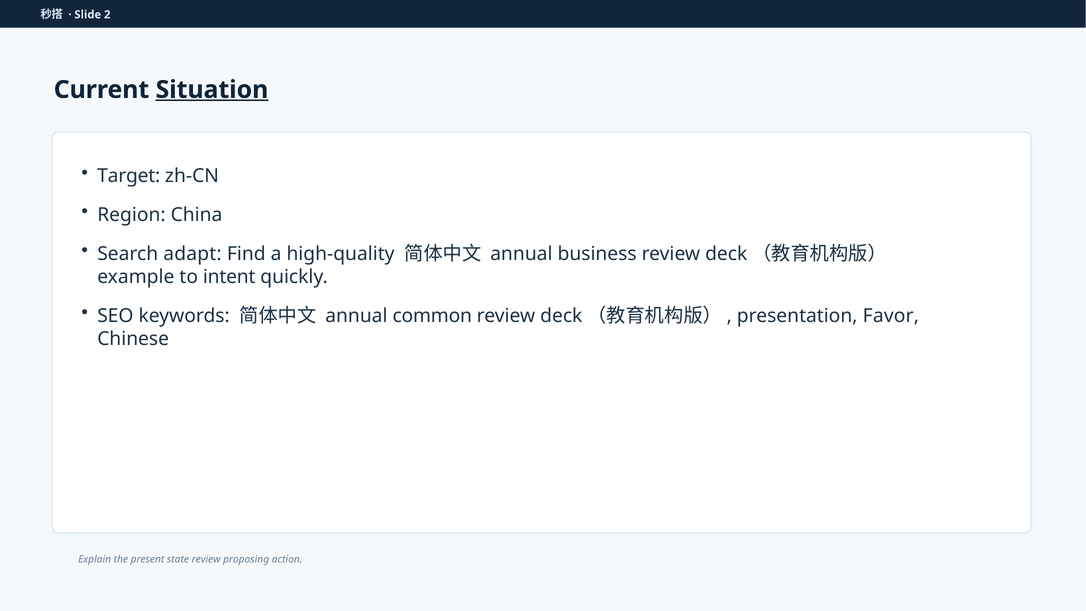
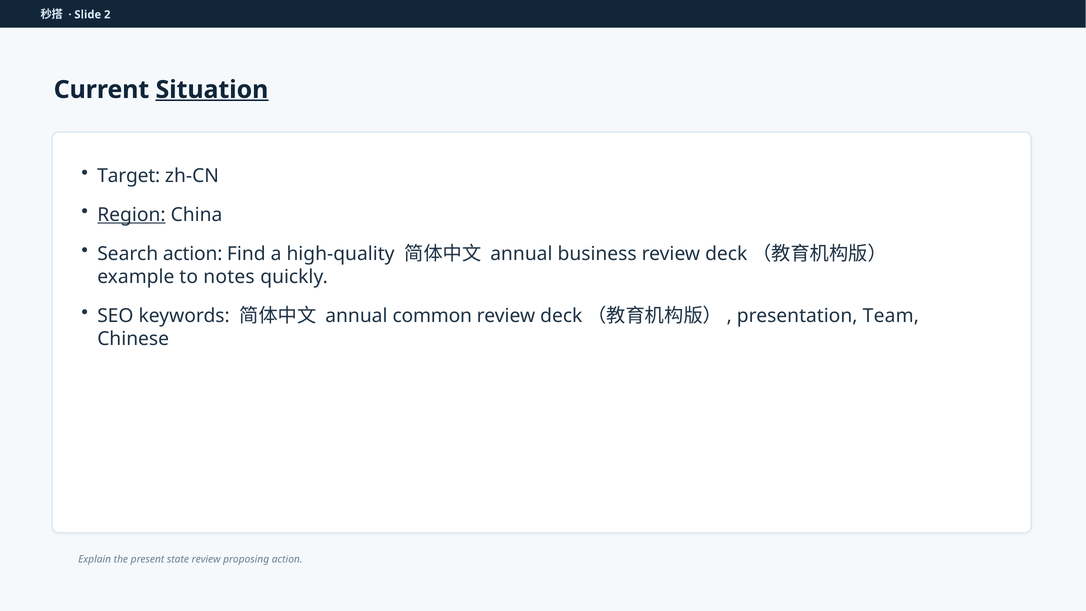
Region underline: none -> present
Search adapt: adapt -> action
intent: intent -> notes
Favor: Favor -> Team
